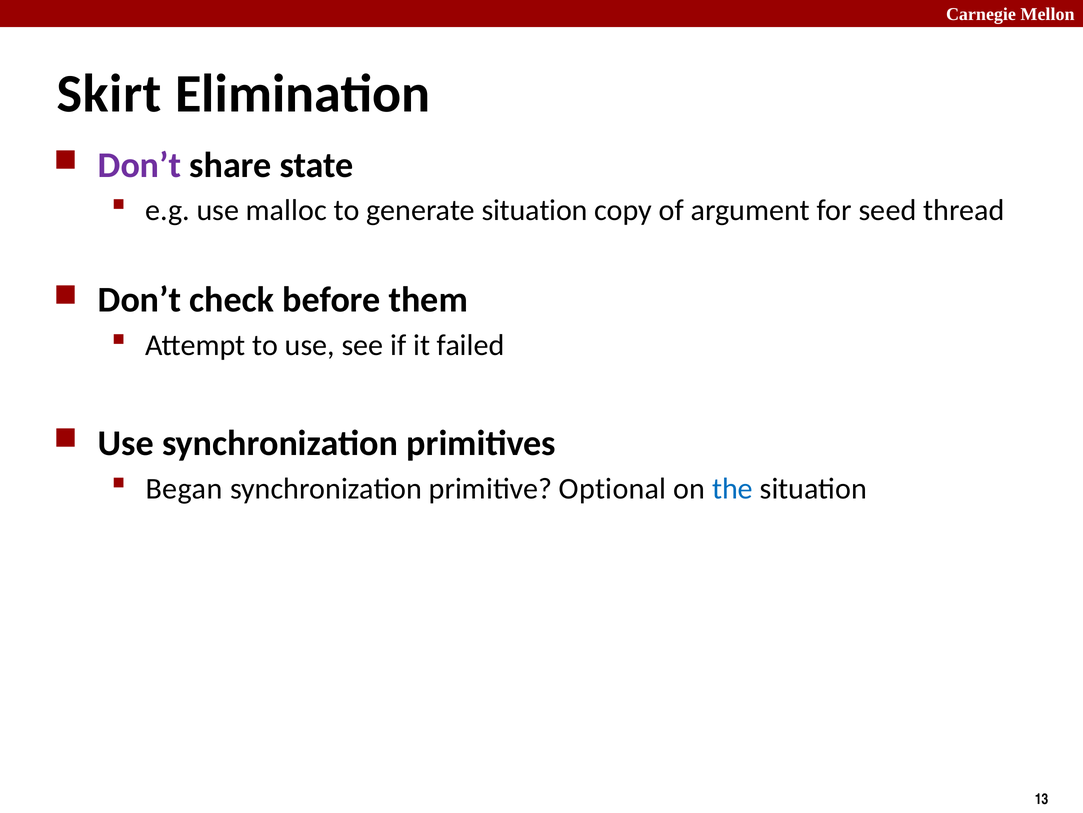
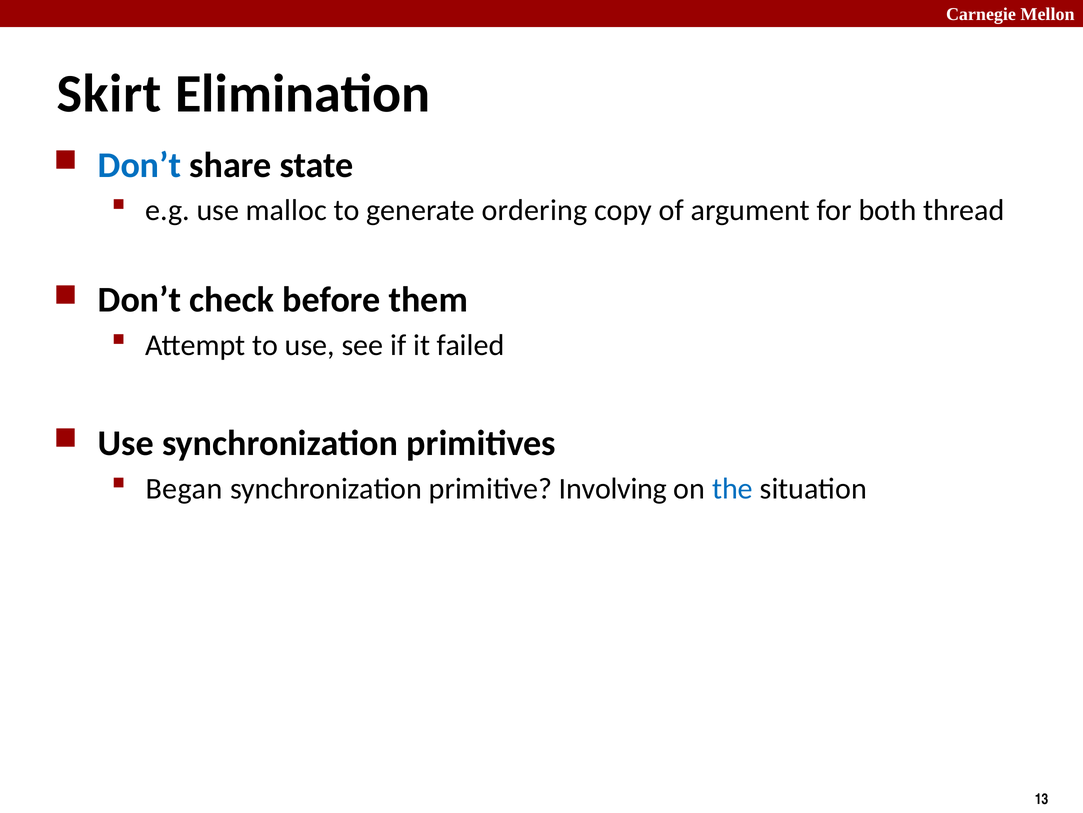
Don’t at (139, 165) colour: purple -> blue
generate situation: situation -> ordering
seed: seed -> both
Optional: Optional -> Involving
